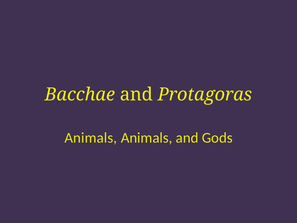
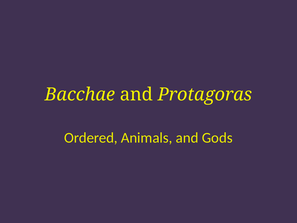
Animals at (91, 138): Animals -> Ordered
